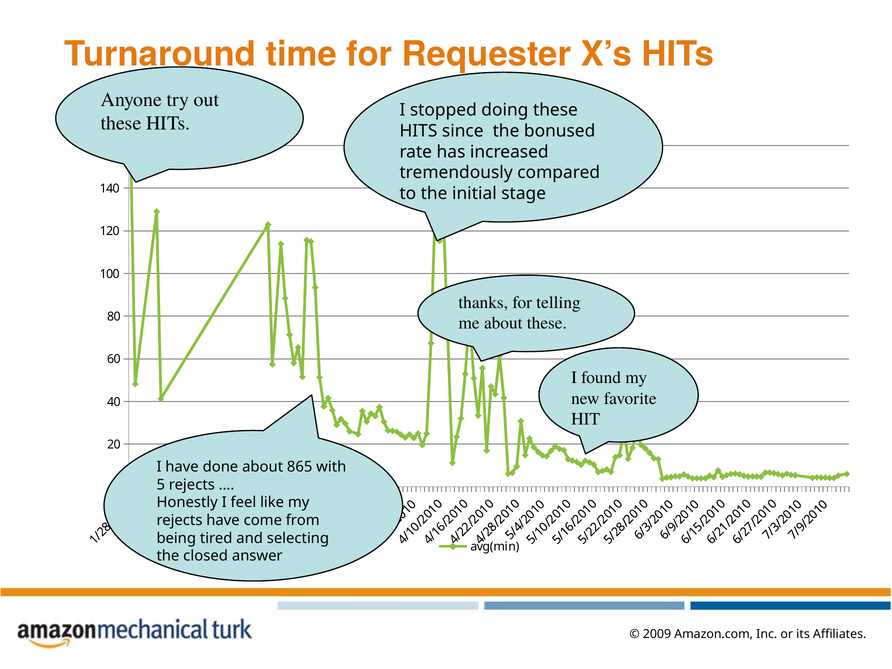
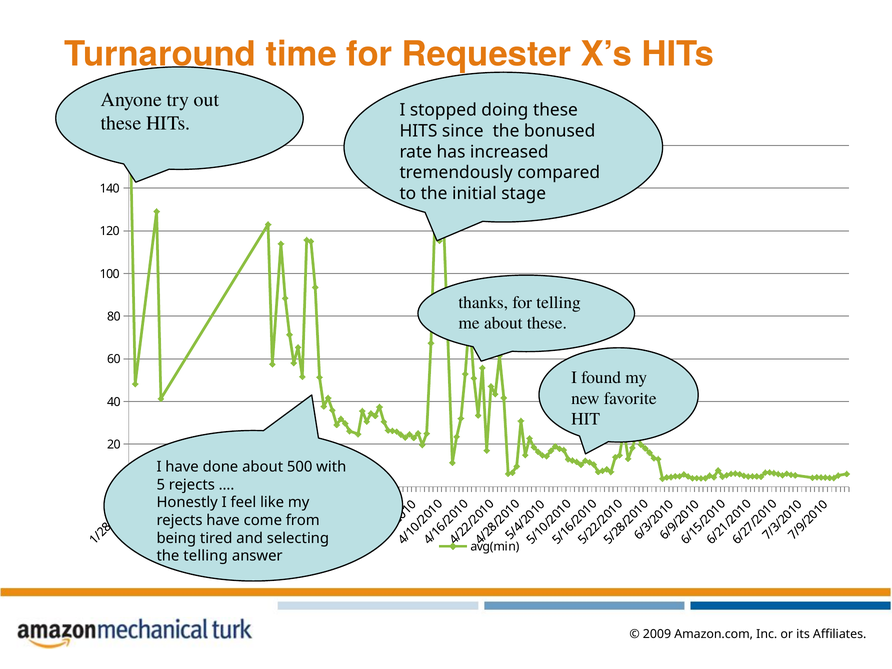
865: 865 -> 500
the closed: closed -> telling
